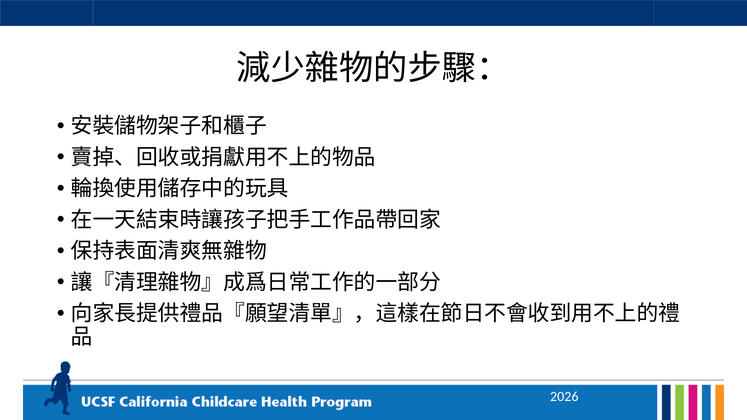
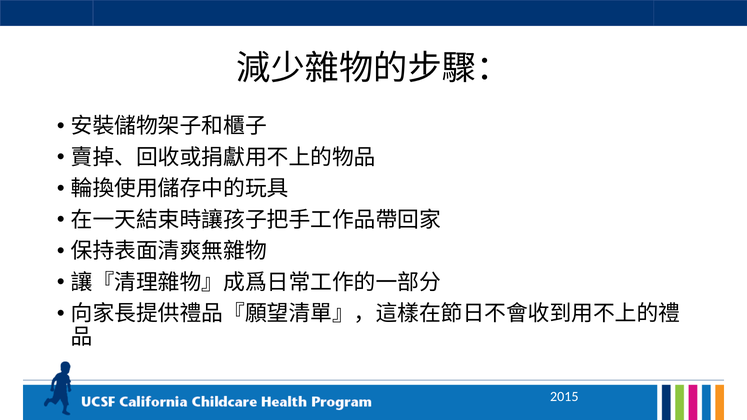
2026: 2026 -> 2015
